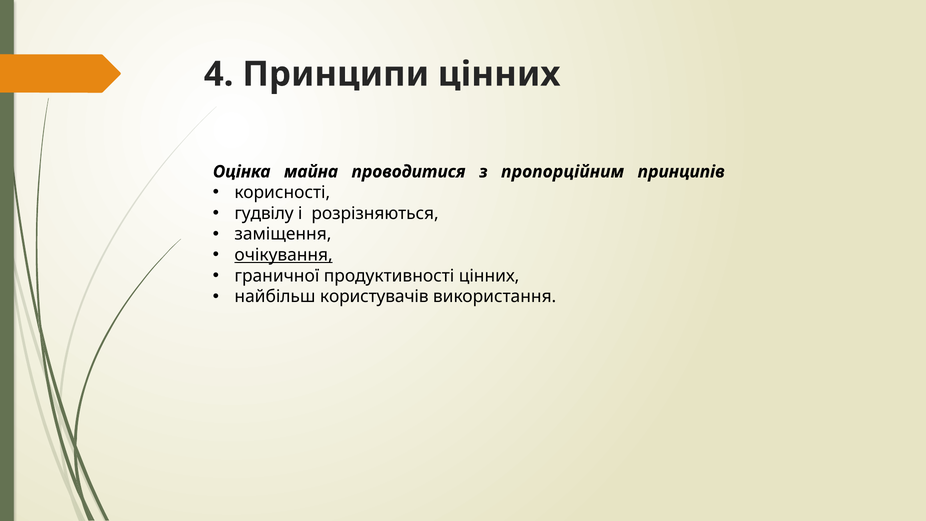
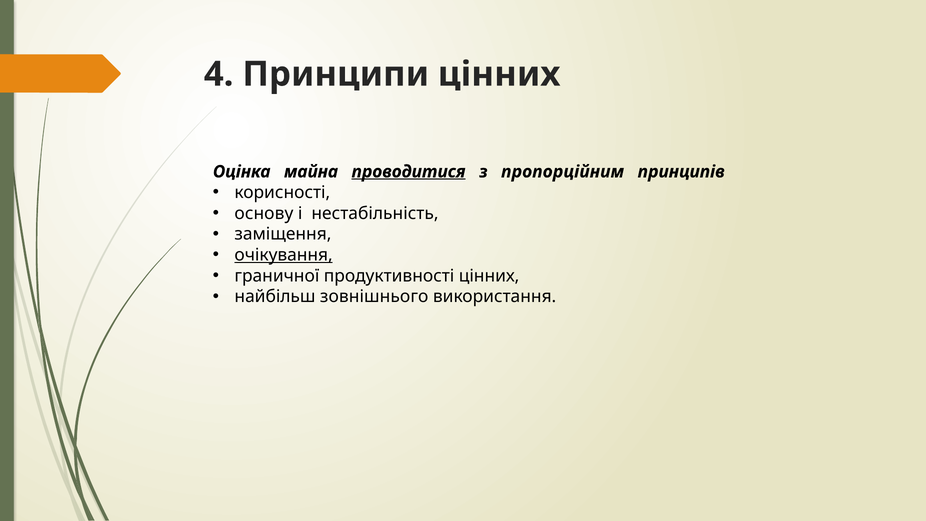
проводитися underline: none -> present
гудвілу: гудвілу -> основу
розрізняються: розрізняються -> нестабільність
користувачів: користувачів -> зовнішнього
